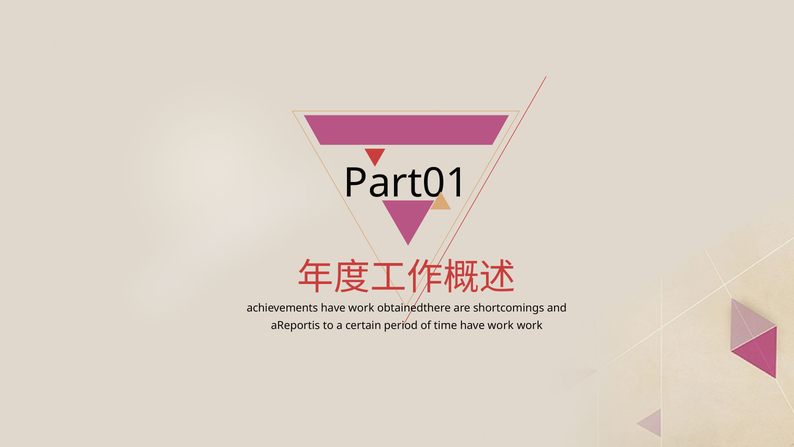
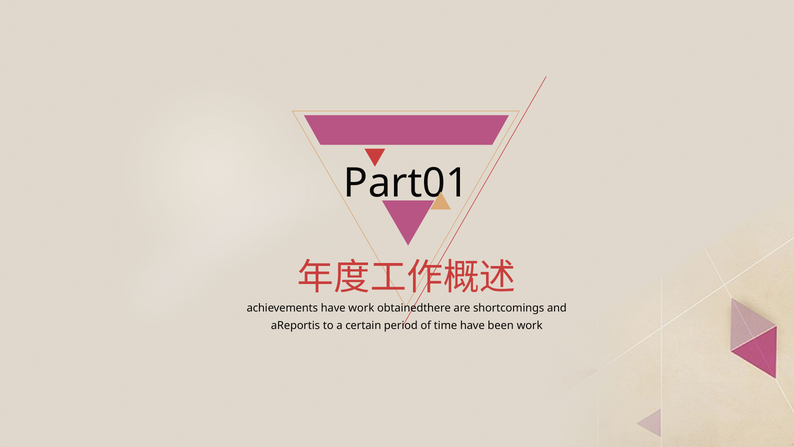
time have work: work -> been
